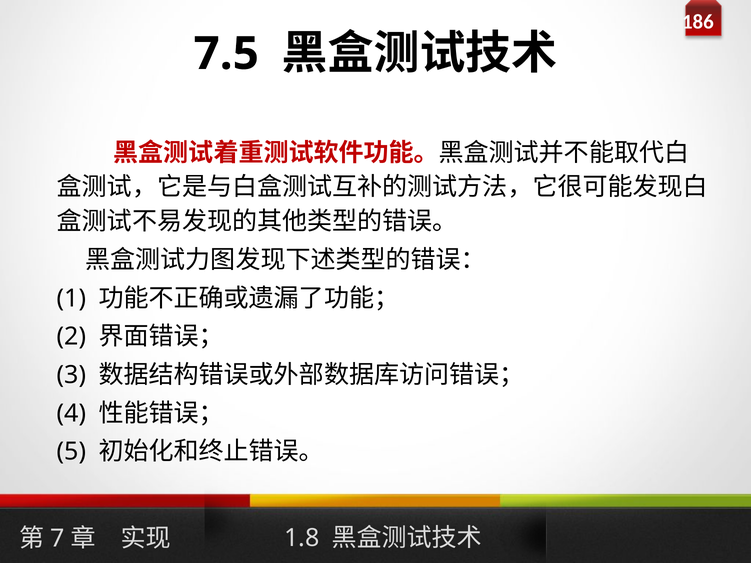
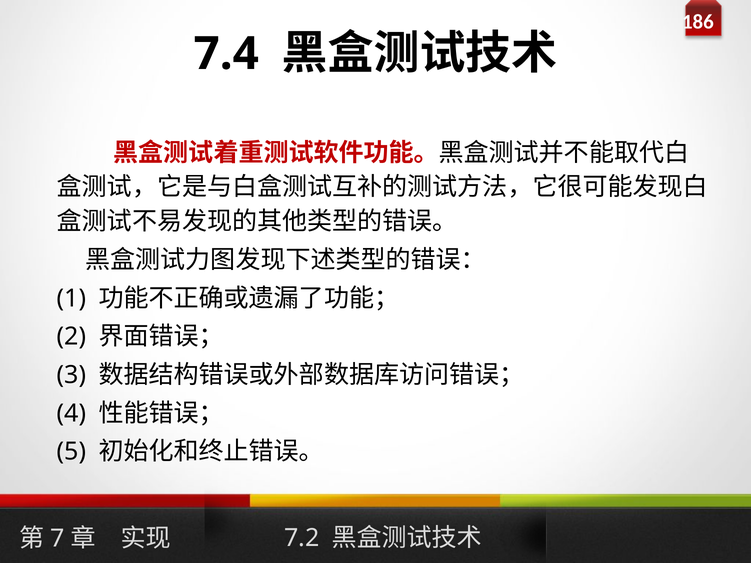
7.5: 7.5 -> 7.4
1.8: 1.8 -> 7.2
